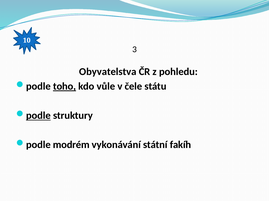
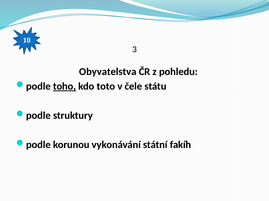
vůle: vůle -> toto
podle at (38, 116) underline: present -> none
modrém: modrém -> korunou
